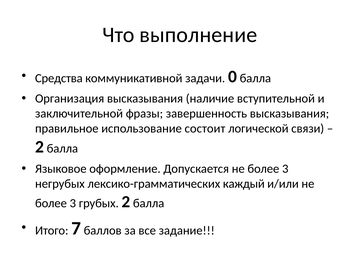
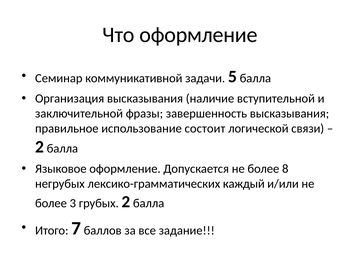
Что выполнение: выполнение -> оформление
Средства: Средства -> Семинар
0: 0 -> 5
Допускается не более 3: 3 -> 8
